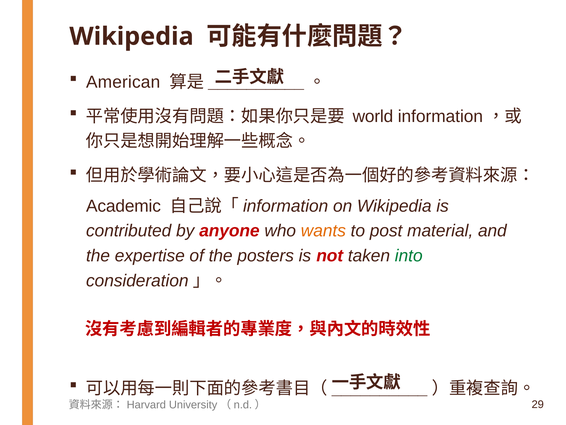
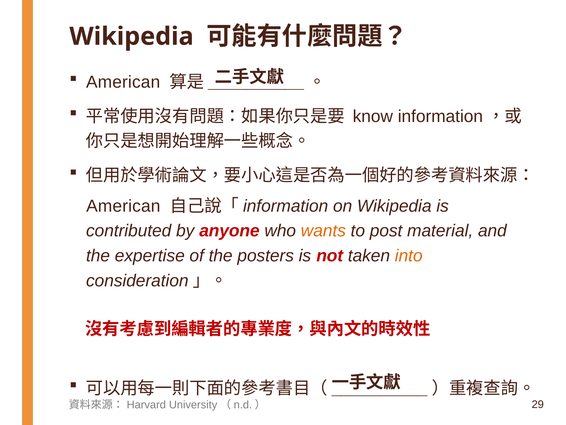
world: world -> know
Academic at (123, 206): Academic -> American
into colour: green -> orange
